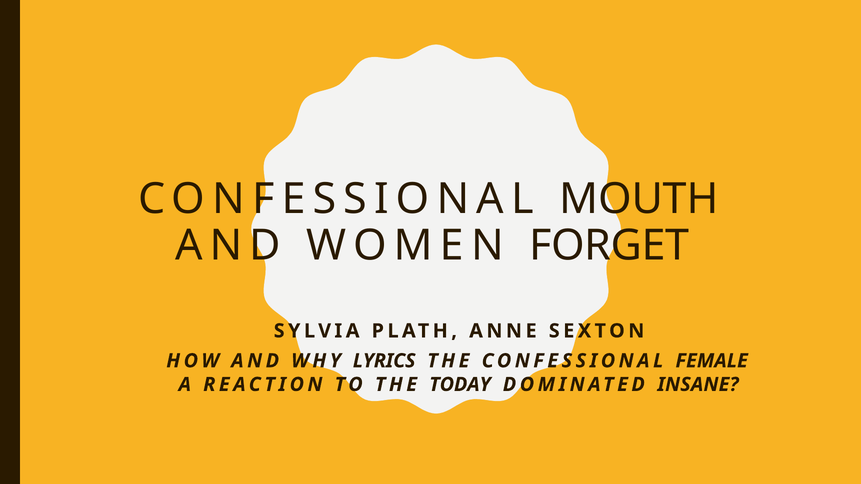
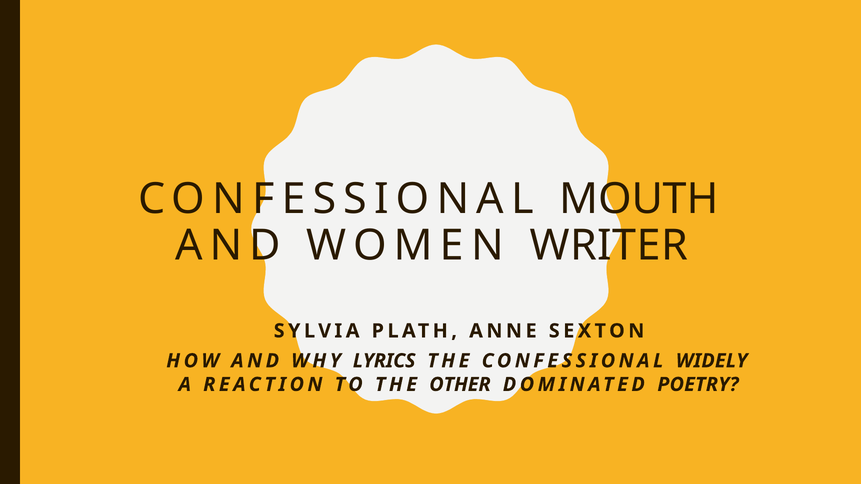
FORGET: FORGET -> WRITER
FEMALE: FEMALE -> WIDELY
TODAY: TODAY -> OTHER
INSANE: INSANE -> POETRY
